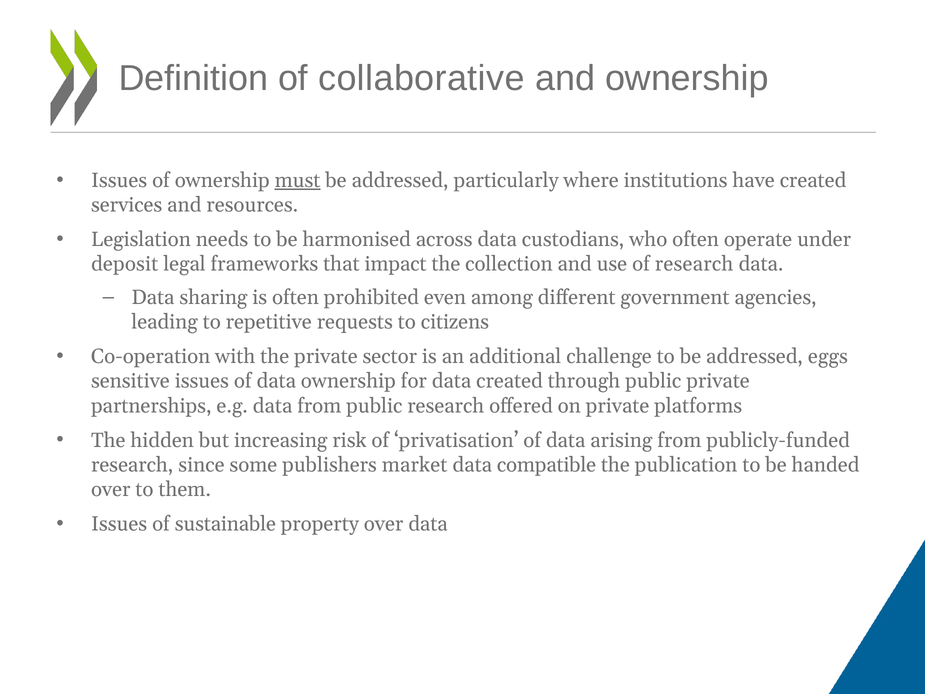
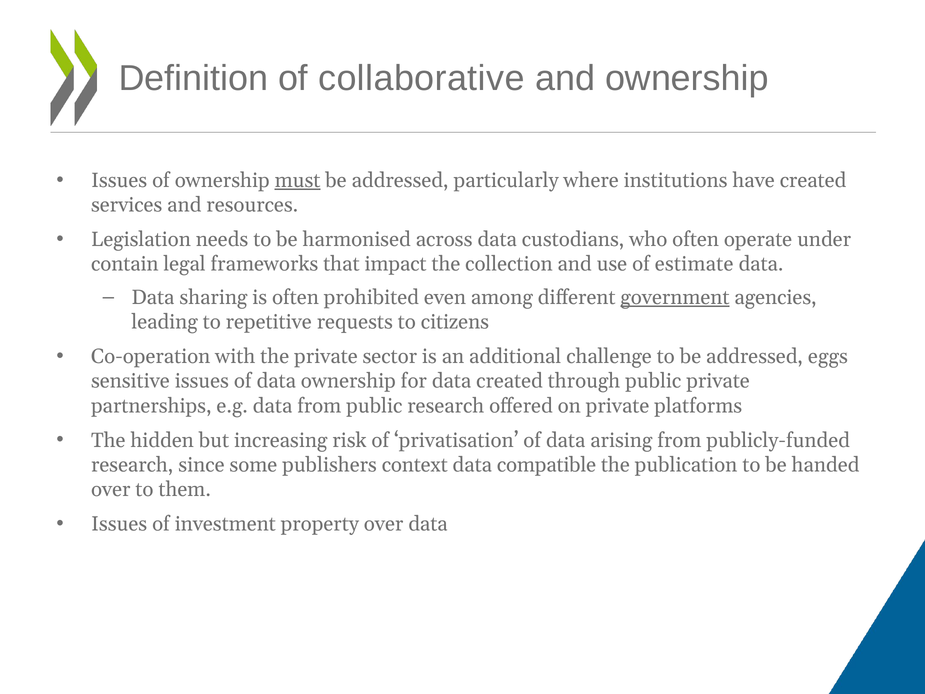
deposit: deposit -> contain
of research: research -> estimate
government underline: none -> present
market: market -> context
sustainable: sustainable -> investment
